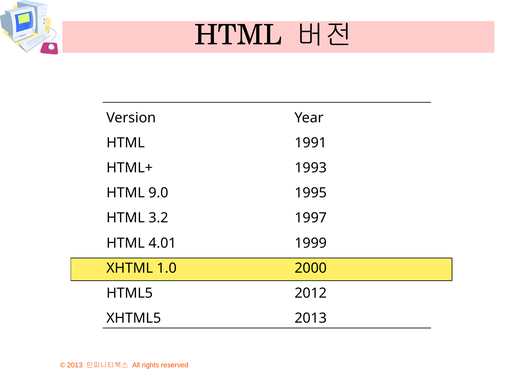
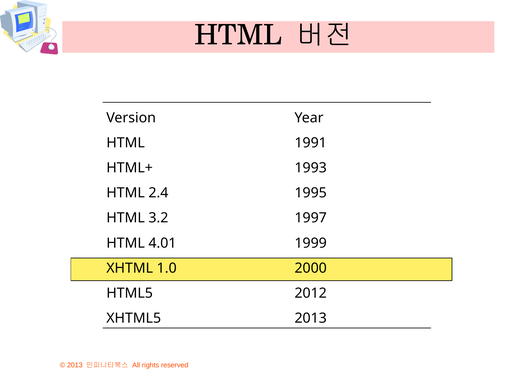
9.0: 9.0 -> 2.4
